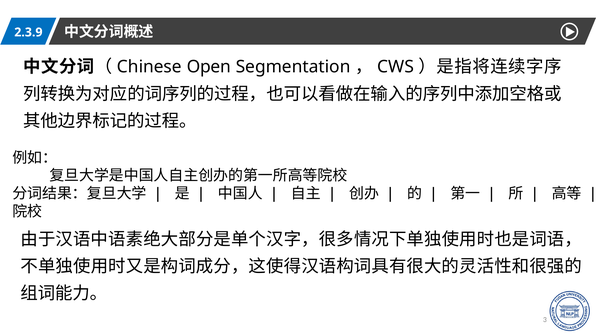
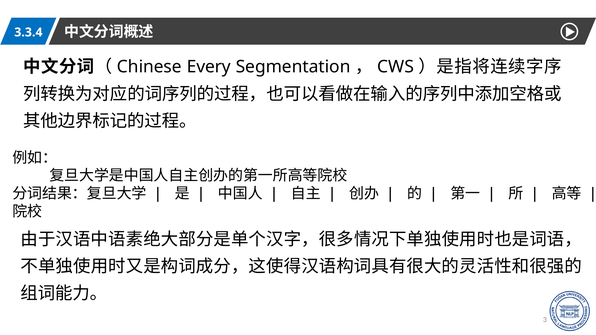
2.3.9: 2.3.9 -> 3.3.4
Open: Open -> Every
